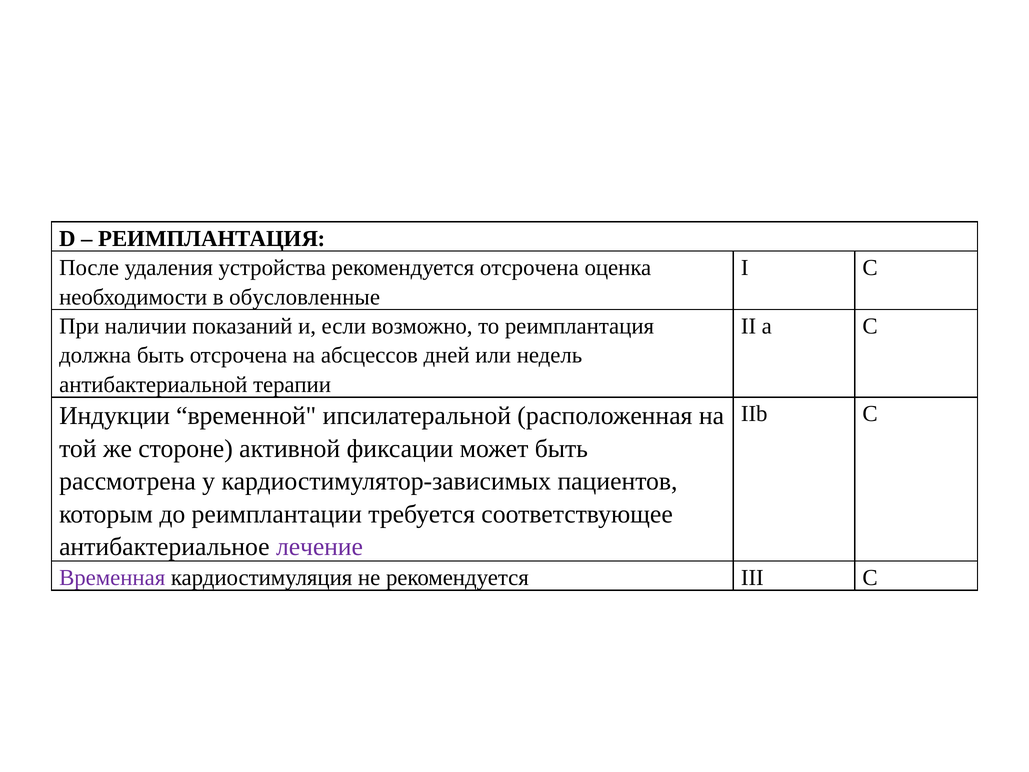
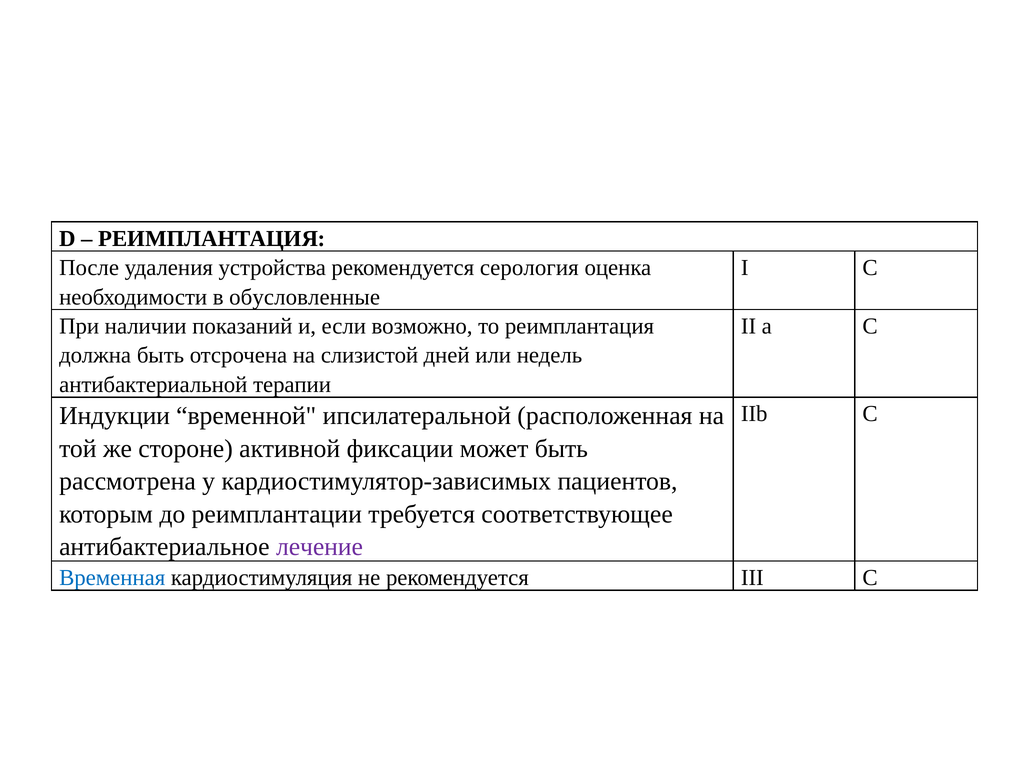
рекомендуется отсрочена: отсрочена -> серология
абсцессов: абсцессов -> слизистой
Временная colour: purple -> blue
